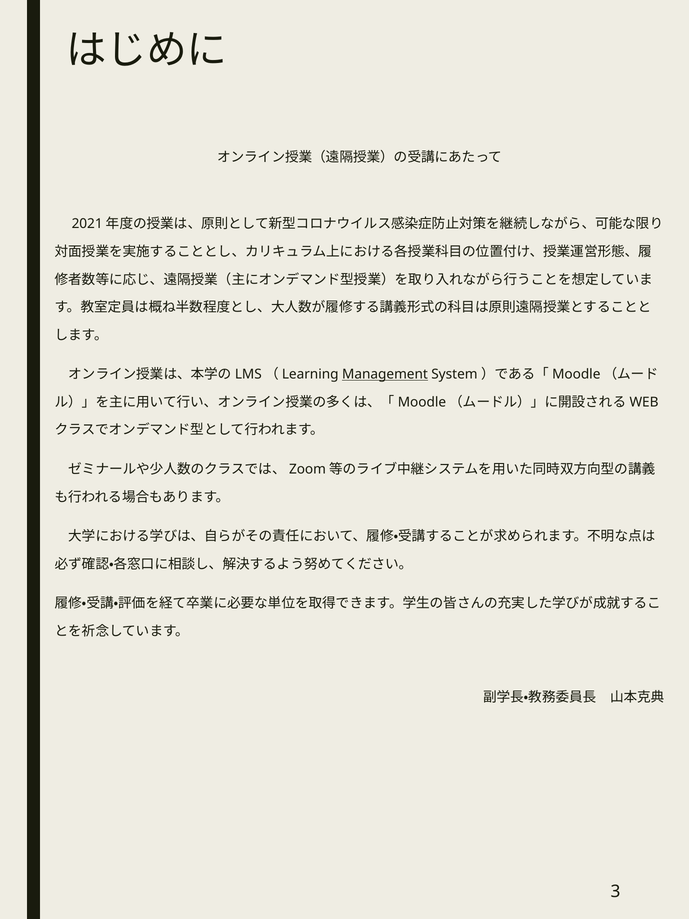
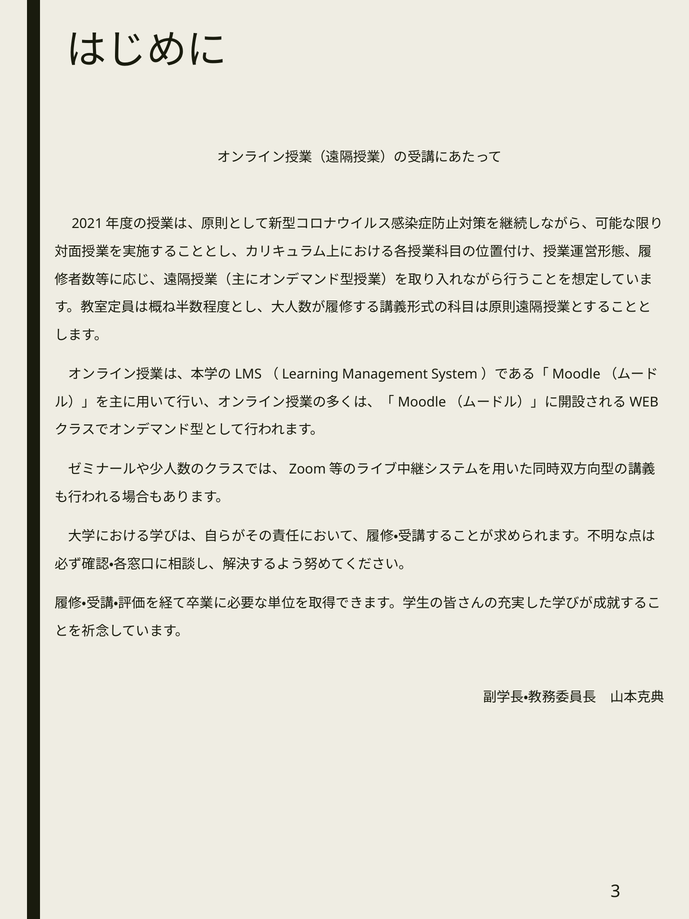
Management underline: present -> none
